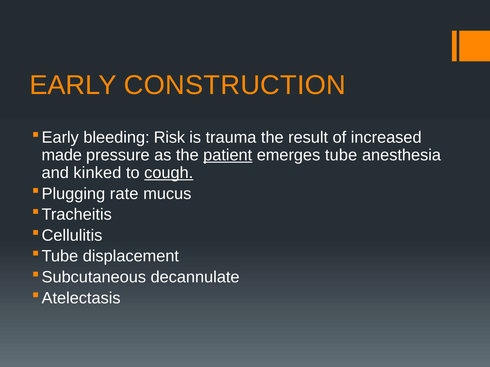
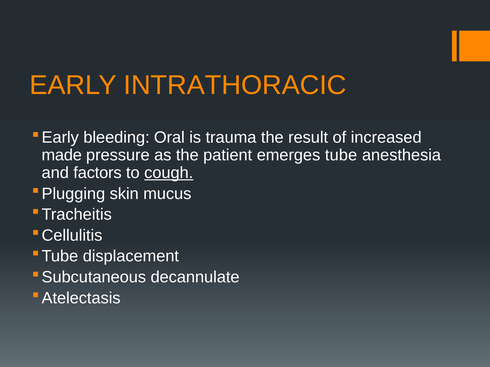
CONSTRUCTION: CONSTRUCTION -> INTRATHORACIC
Risk: Risk -> Oral
patient underline: present -> none
kinked: kinked -> factors
rate: rate -> skin
